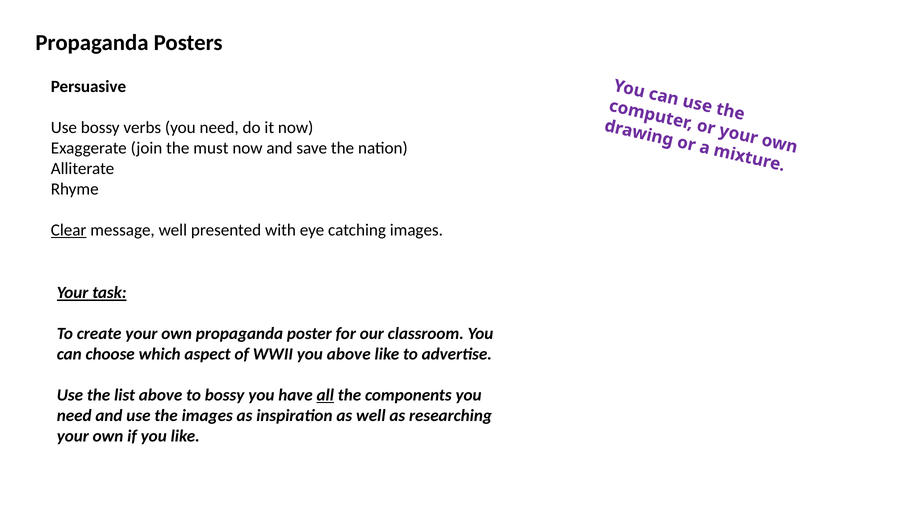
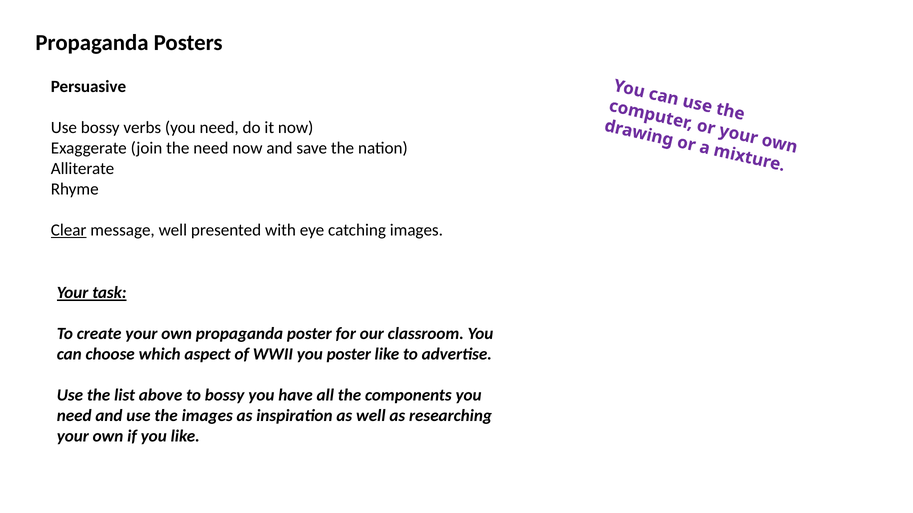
the must: must -> need
you above: above -> poster
all underline: present -> none
